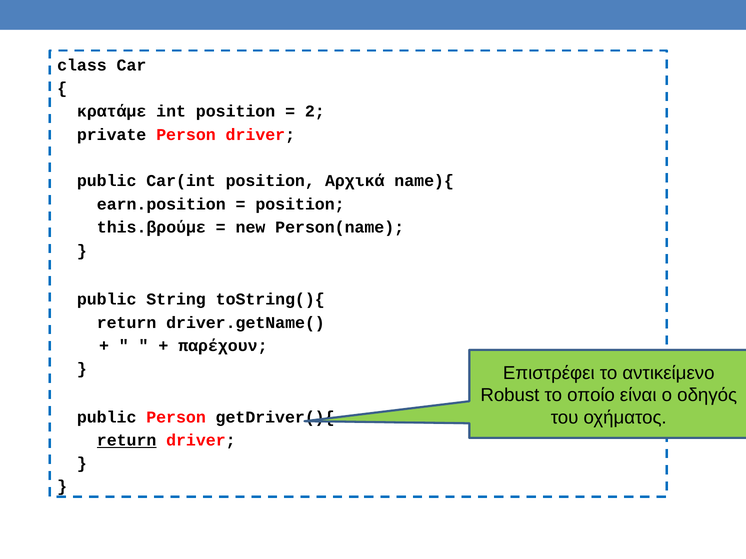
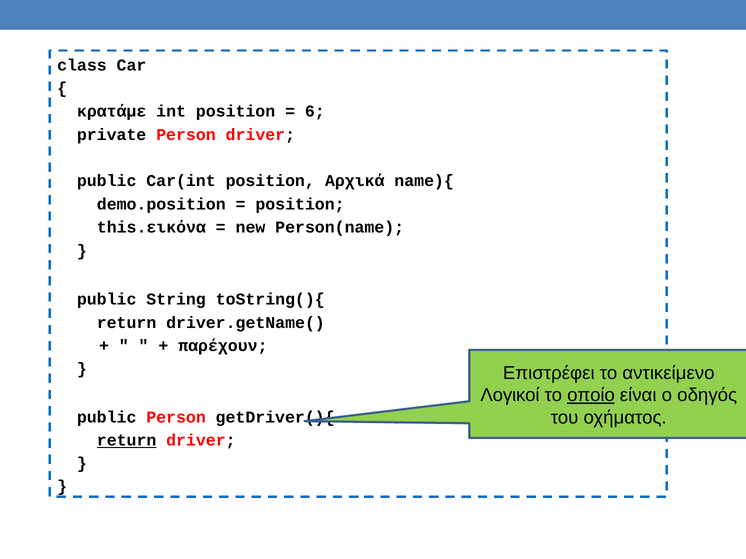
2: 2 -> 6
earn.position: earn.position -> demo.position
this.βρούμε: this.βρούμε -> this.εικόνα
Robust: Robust -> Λογικοί
οποίο underline: none -> present
